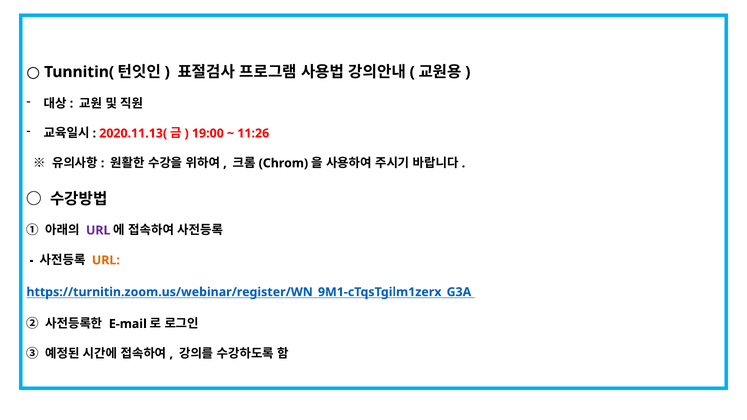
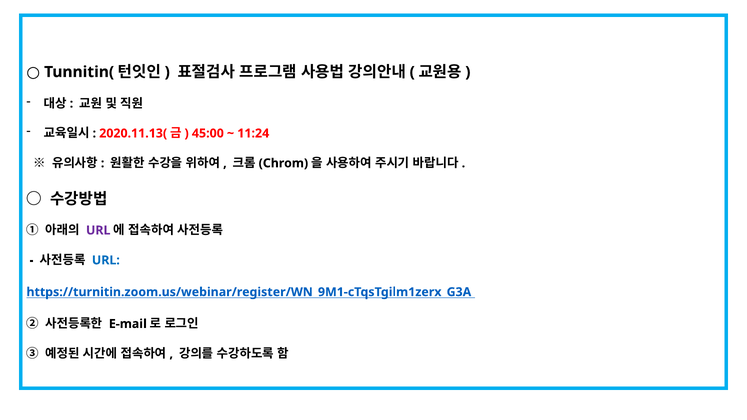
19:00: 19:00 -> 45:00
11:26: 11:26 -> 11:24
URL at (106, 260) colour: orange -> blue
